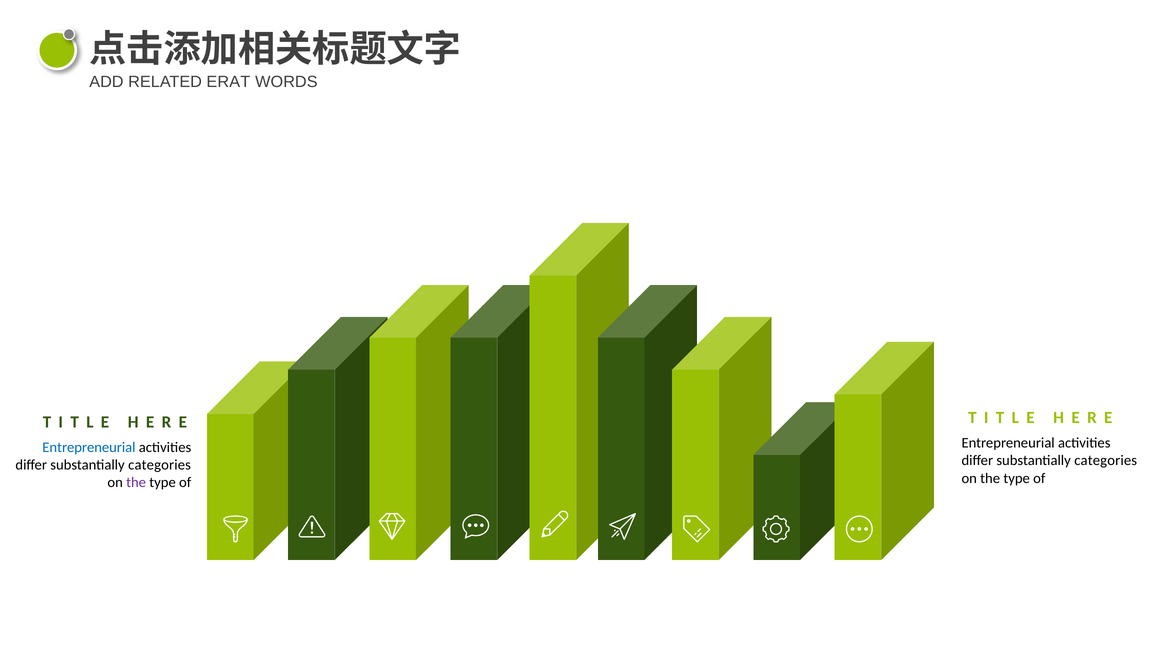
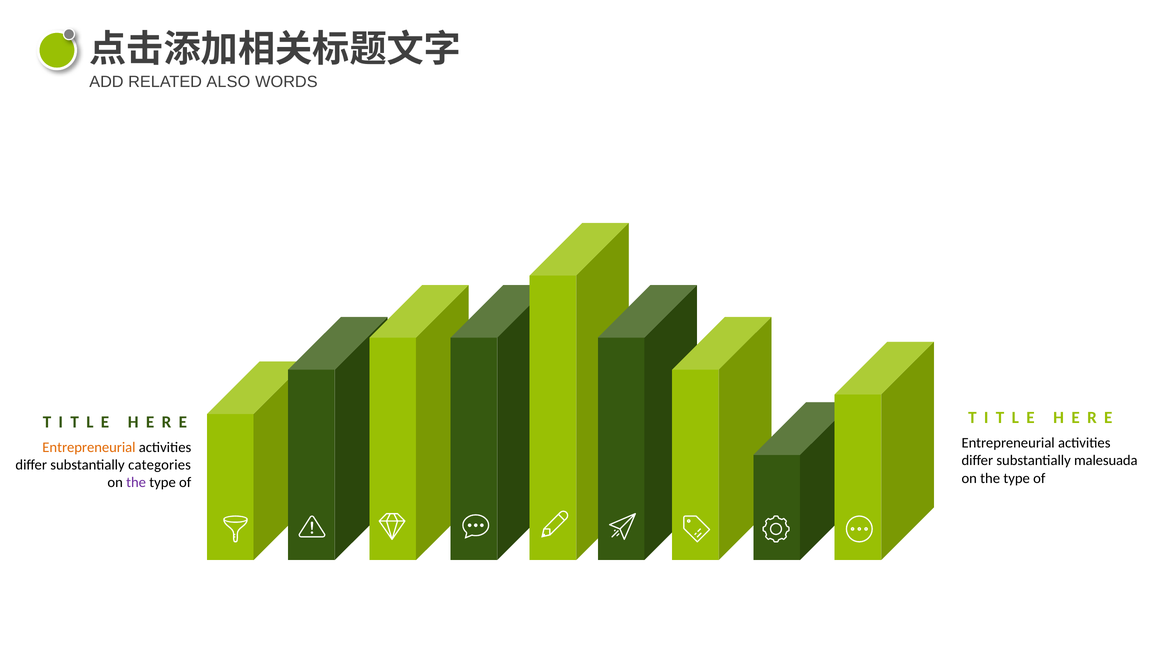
ERAT: ERAT -> ALSO
Entrepreneurial at (89, 448) colour: blue -> orange
categories at (1106, 461): categories -> malesuada
